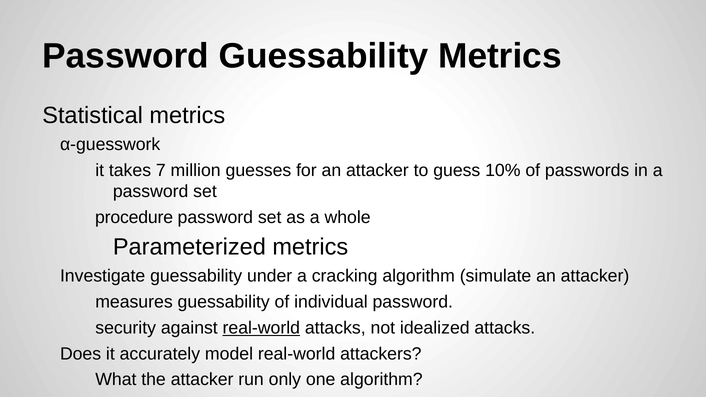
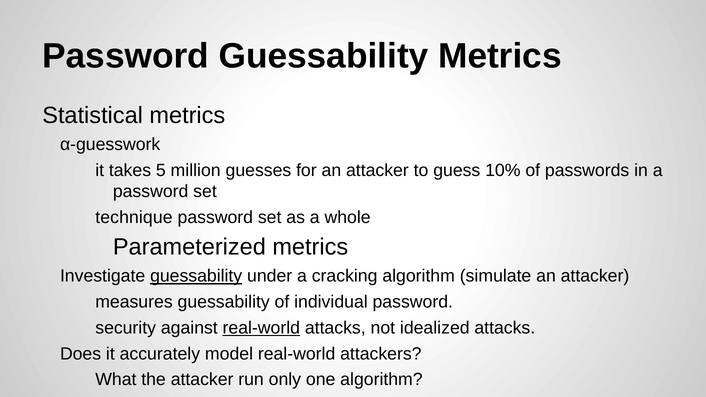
7: 7 -> 5
procedure: procedure -> technique
guessability at (196, 276) underline: none -> present
